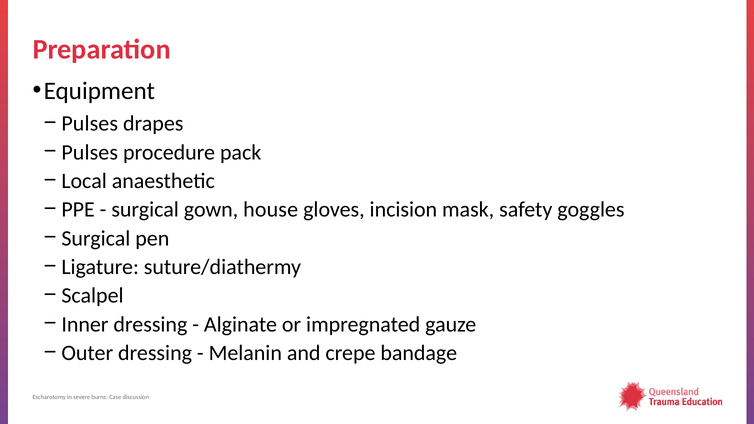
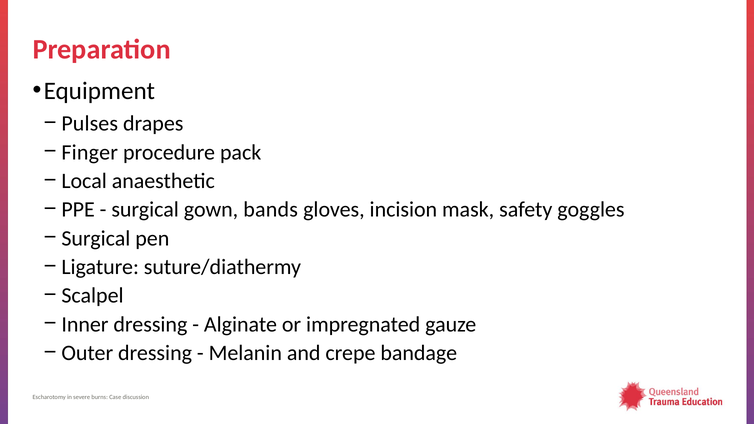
Pulses at (90, 152): Pulses -> Finger
house: house -> bands
